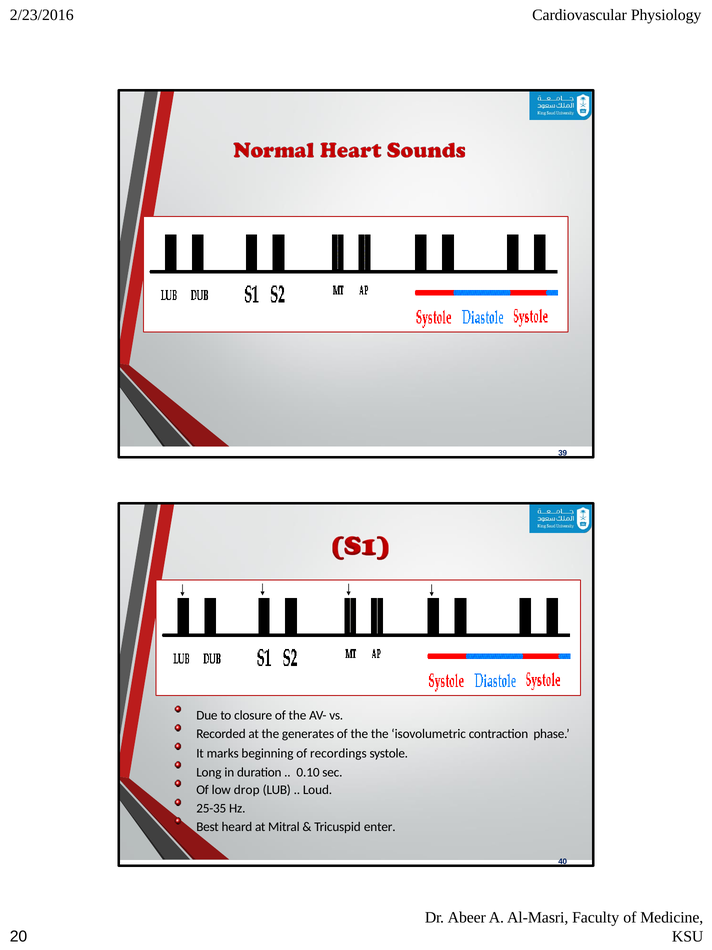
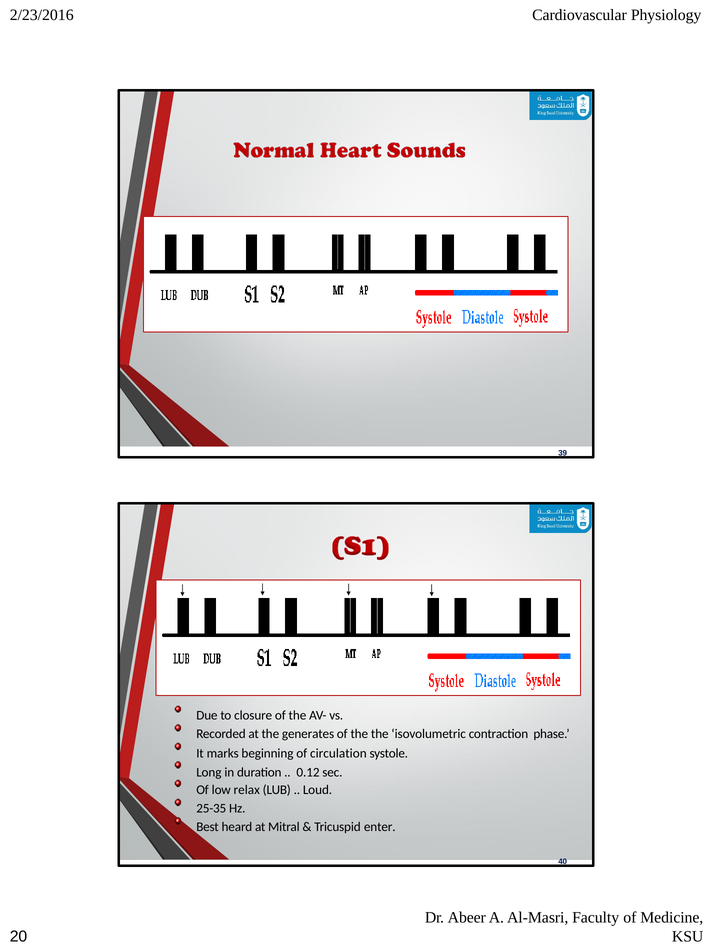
recordings: recordings -> circulation
0.10: 0.10 -> 0.12
drop: drop -> relax
